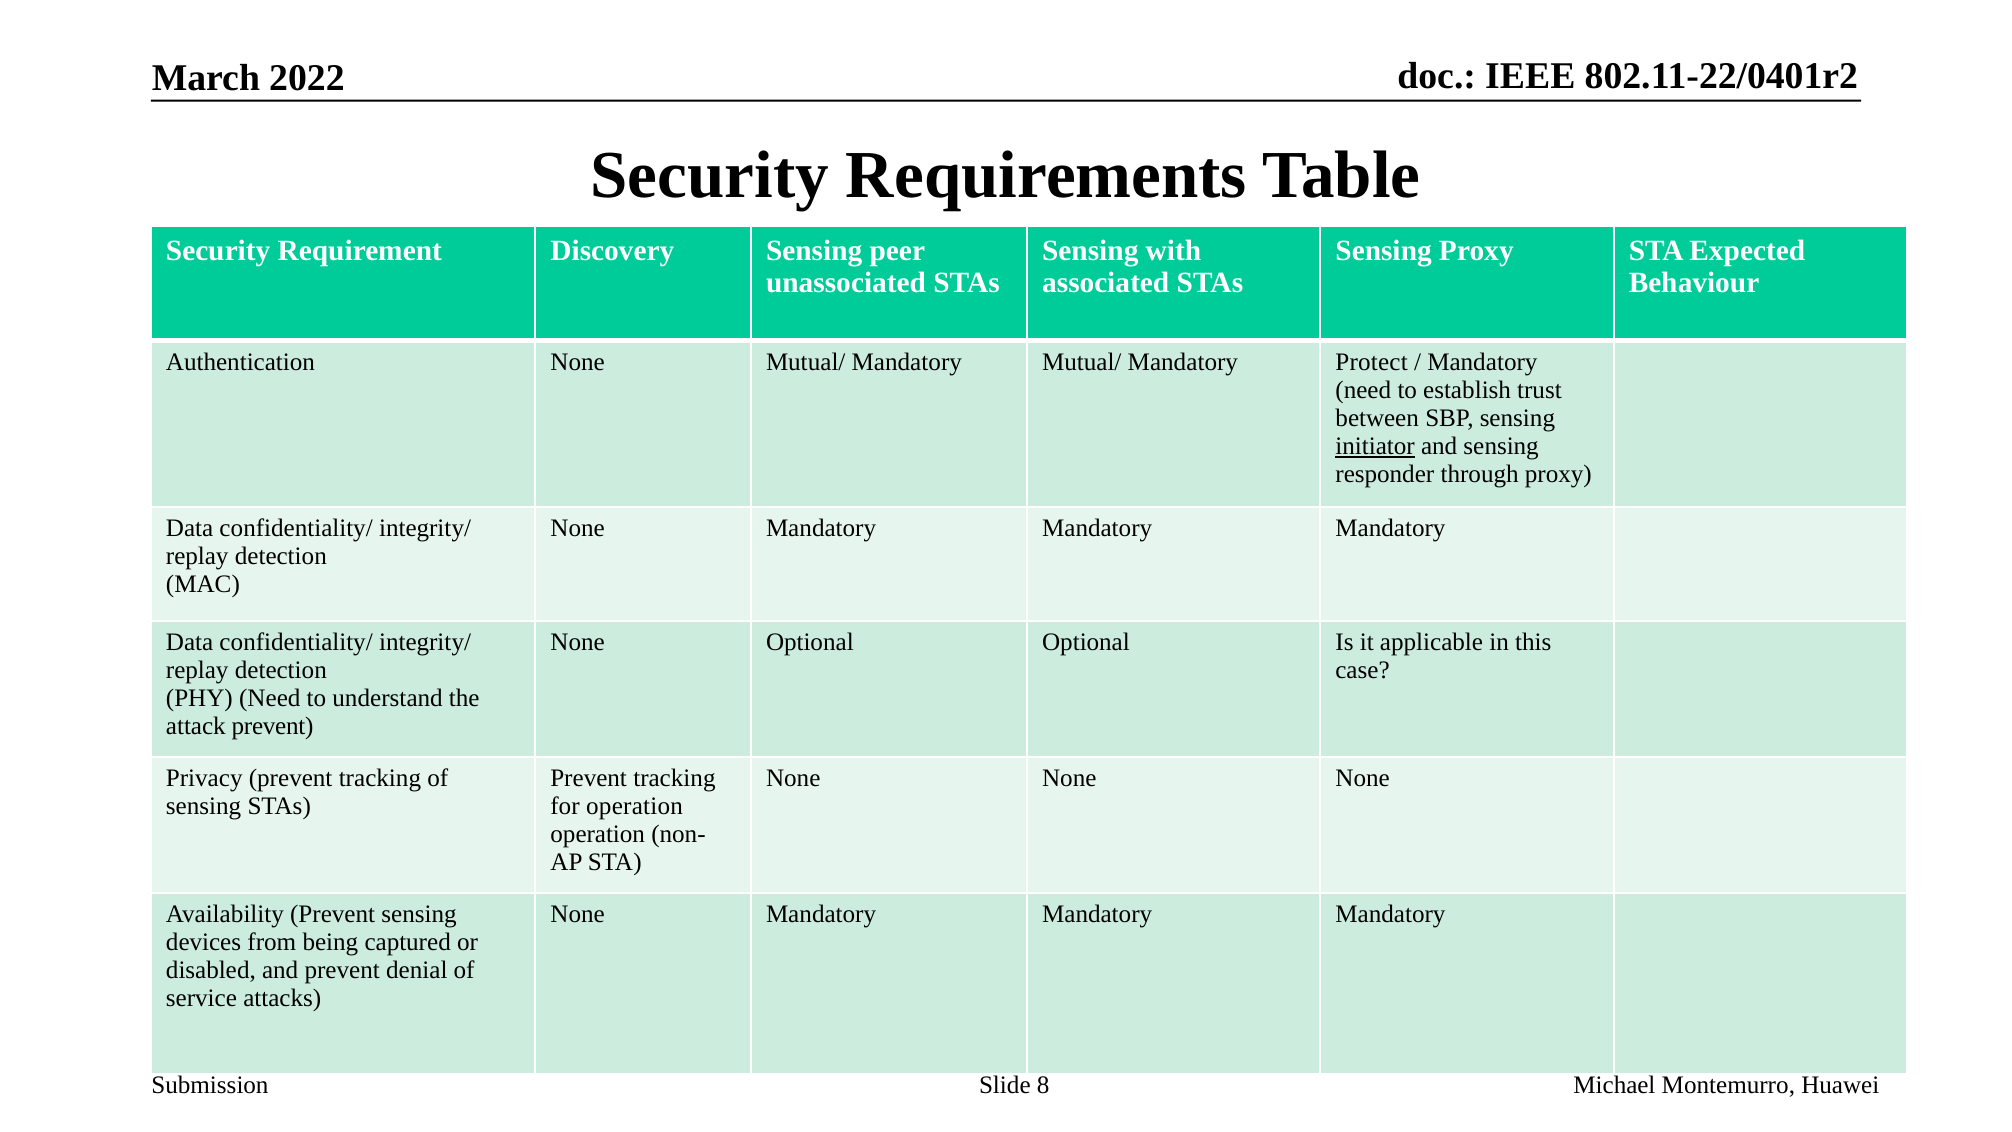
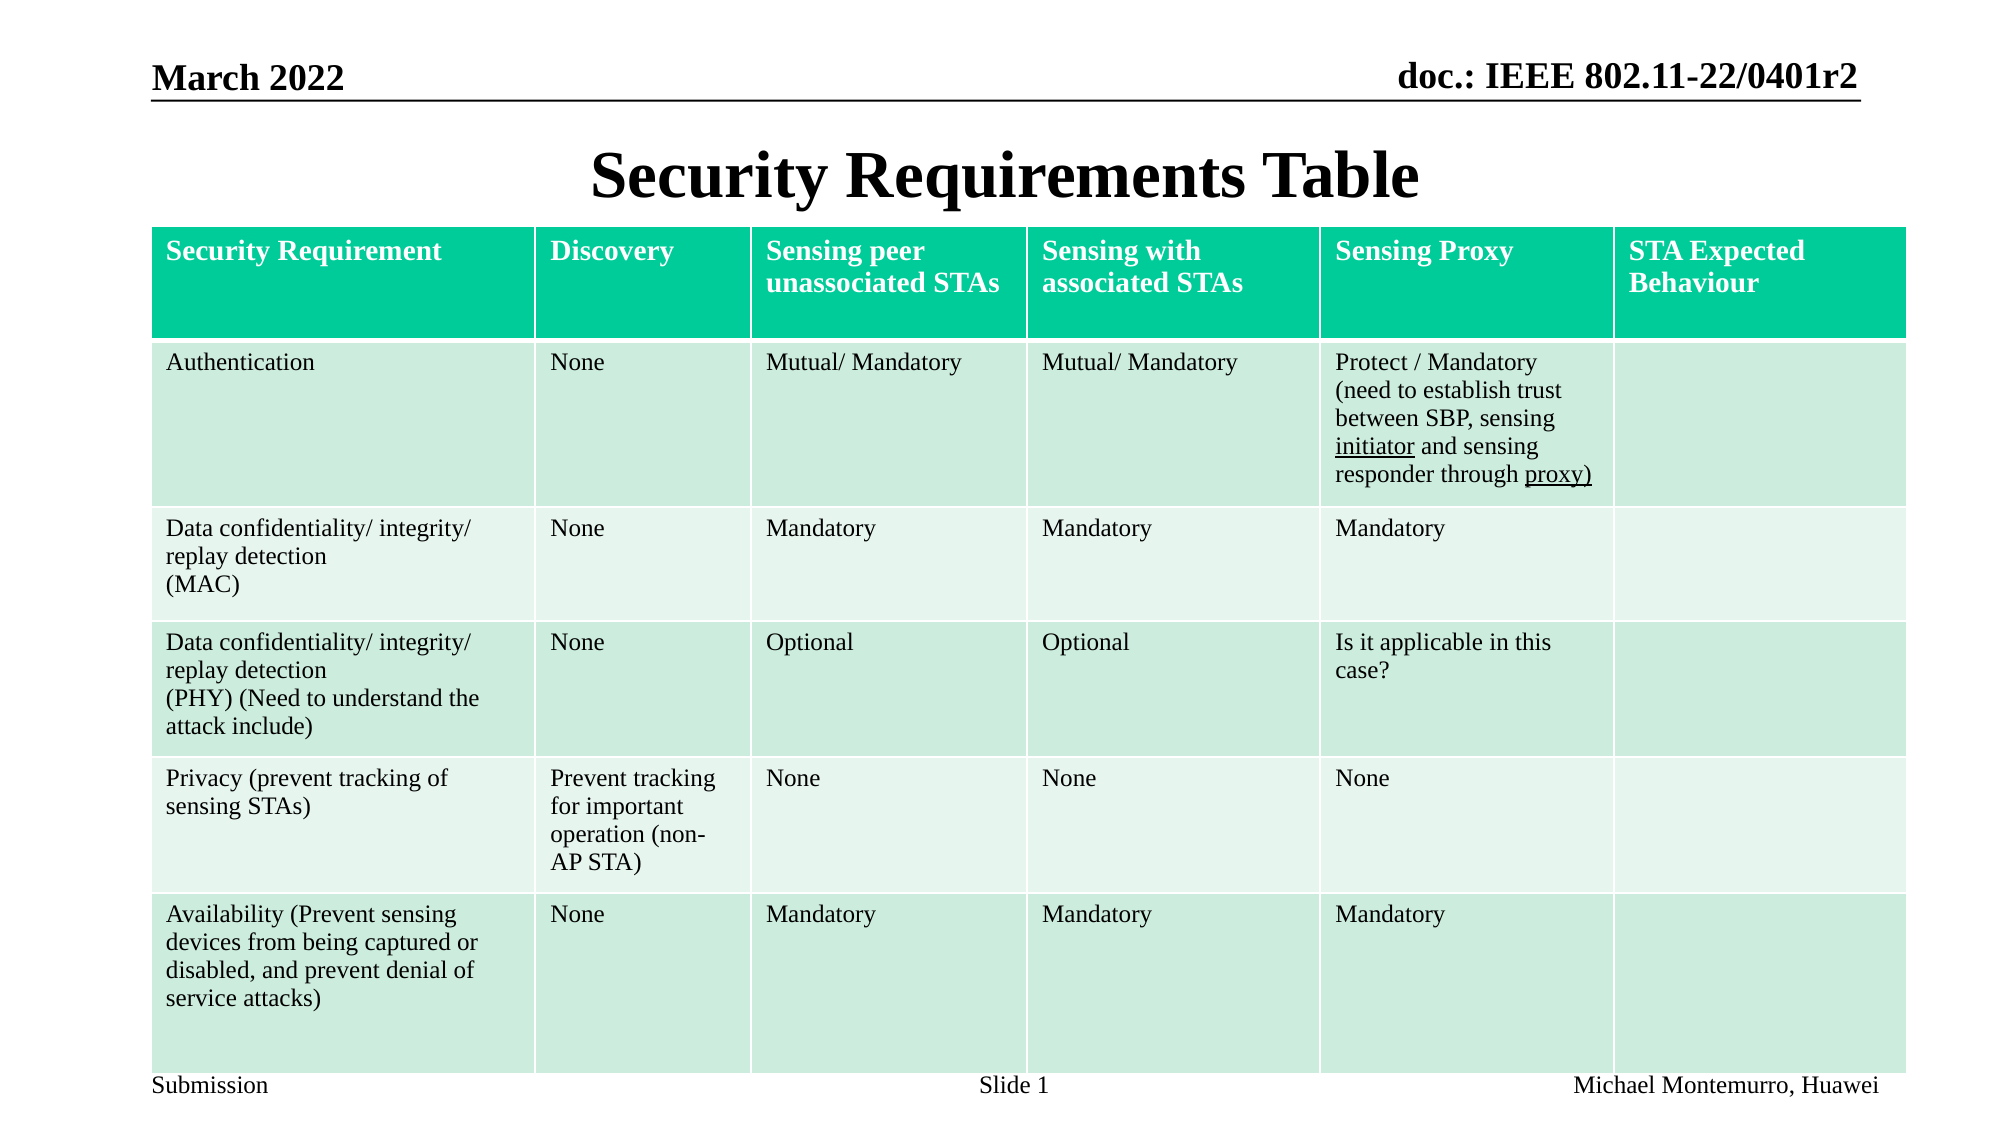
proxy at (1558, 474) underline: none -> present
attack prevent: prevent -> include
for operation: operation -> important
8: 8 -> 1
